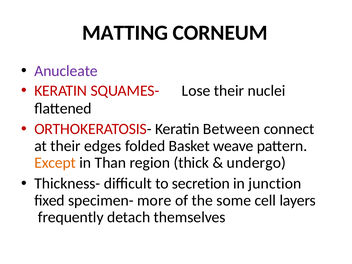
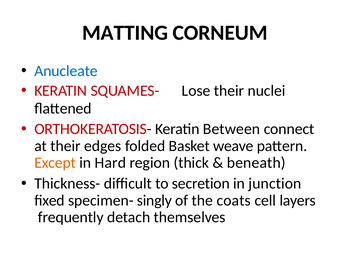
Anucleate colour: purple -> blue
Than: Than -> Hard
undergo: undergo -> beneath
more: more -> singly
some: some -> coats
